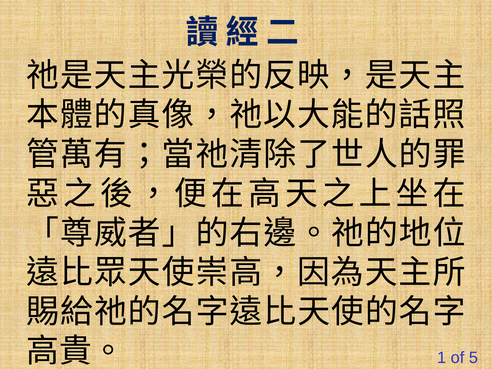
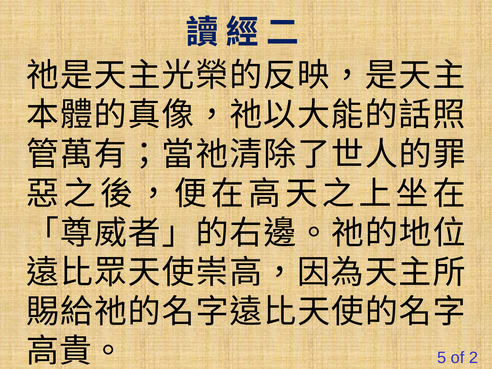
1: 1 -> 5
5: 5 -> 2
